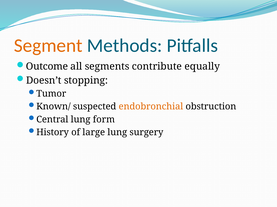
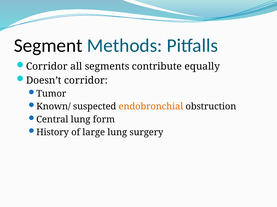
Segment colour: orange -> black
Outcome at (47, 67): Outcome -> Corridor
Doesn’t stopping: stopping -> corridor
